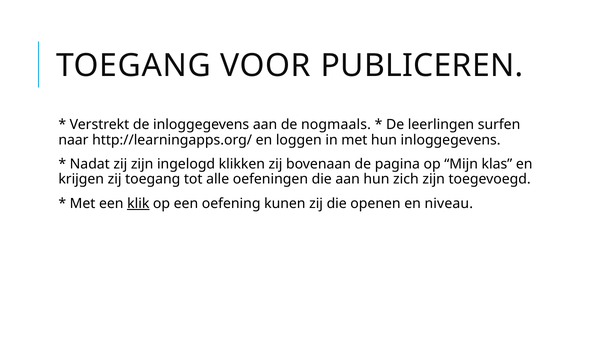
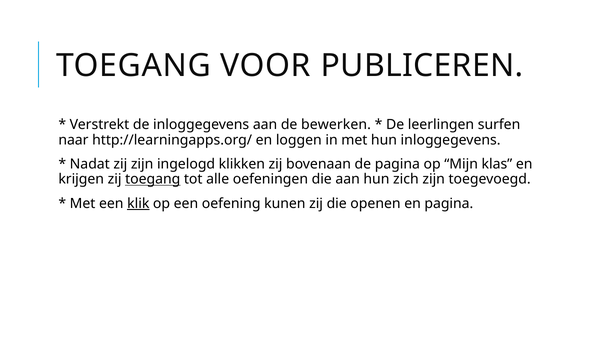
nogmaals: nogmaals -> bewerken
toegang at (153, 179) underline: none -> present
en niveau: niveau -> pagina
